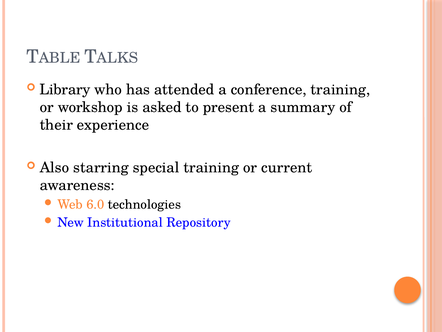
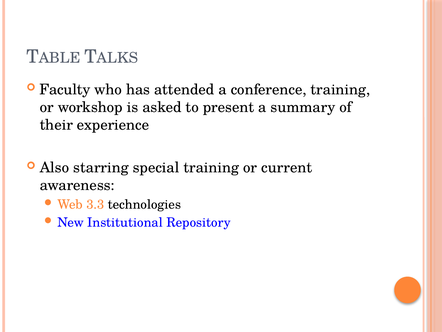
Library: Library -> Faculty
6.0: 6.0 -> 3.3
